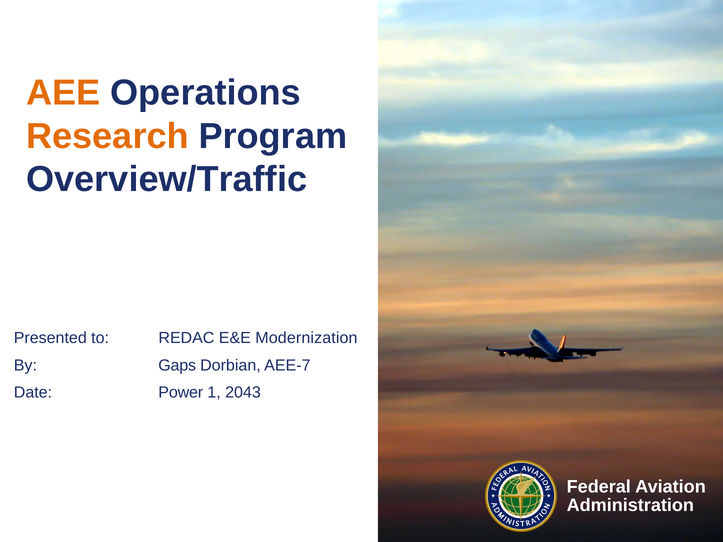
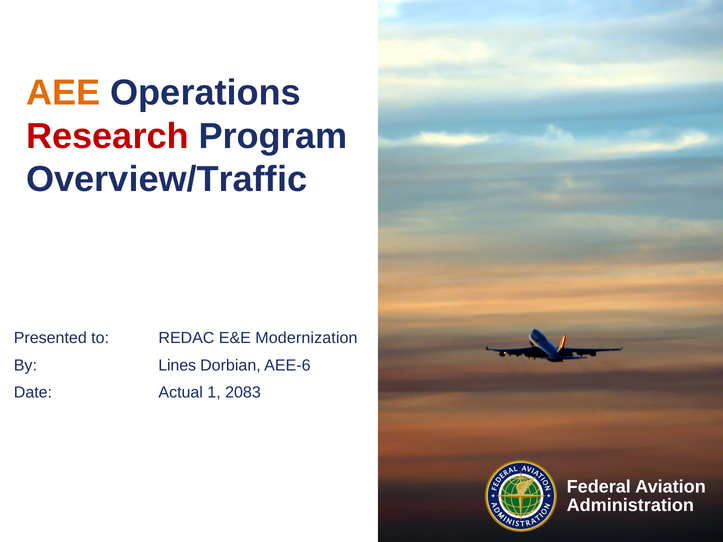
Research colour: orange -> red
Gaps: Gaps -> Lines
AEE-7: AEE-7 -> AEE-6
Power: Power -> Actual
2043: 2043 -> 2083
